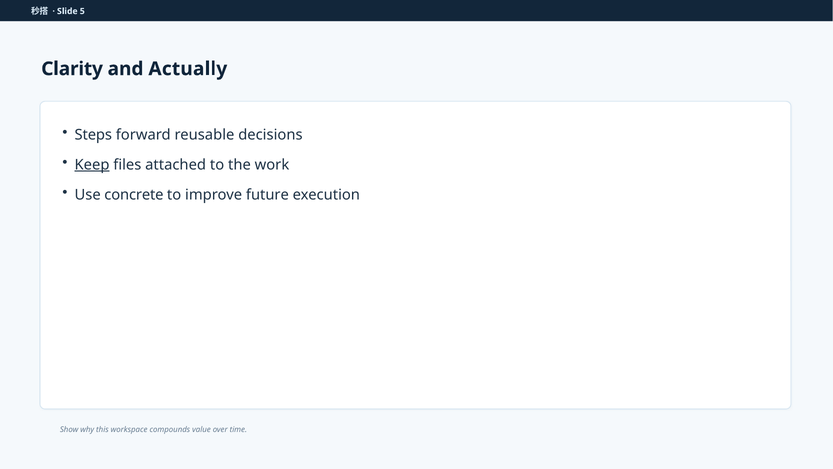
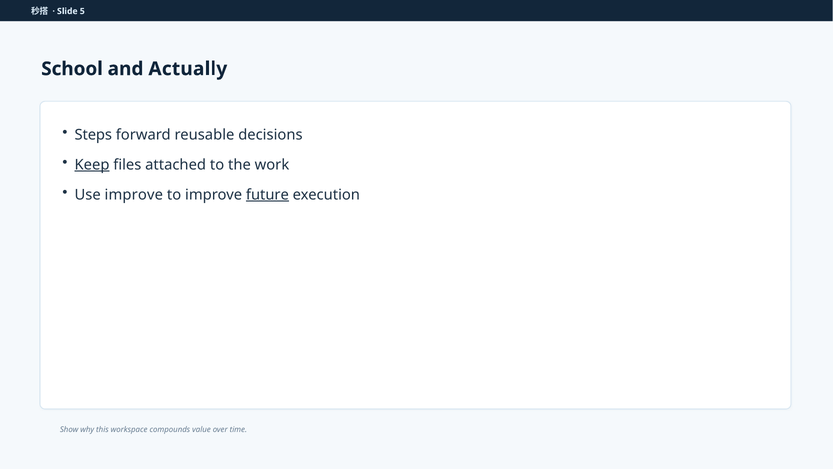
Clarity: Clarity -> School
Use concrete: concrete -> improve
future underline: none -> present
